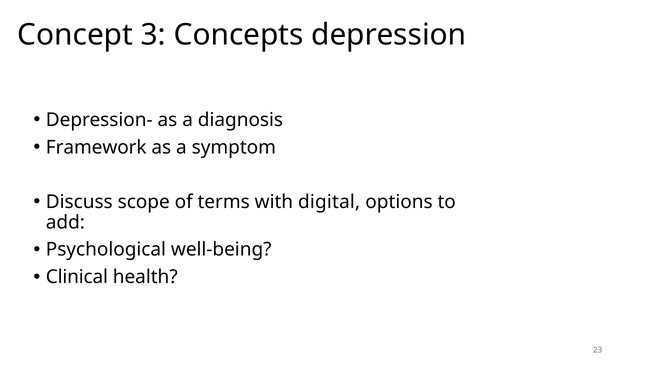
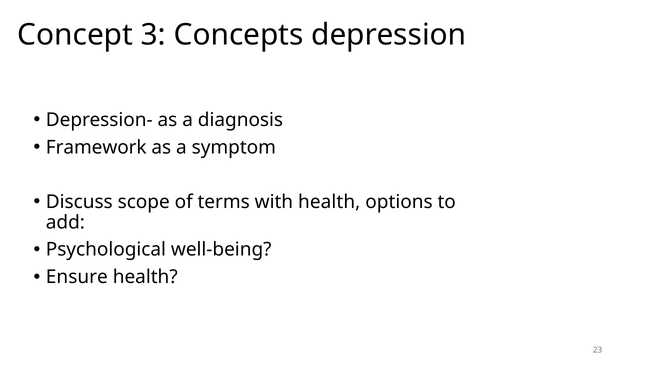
with digital: digital -> health
Clinical: Clinical -> Ensure
